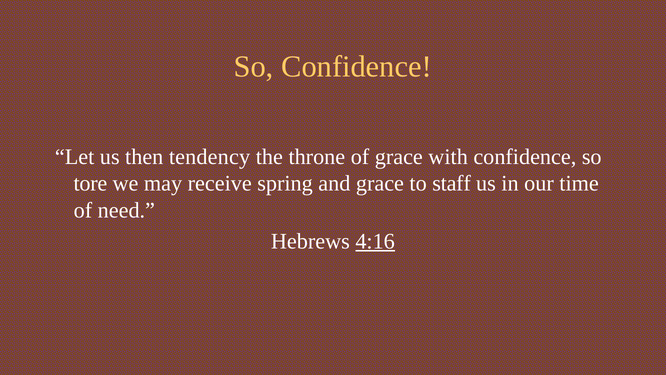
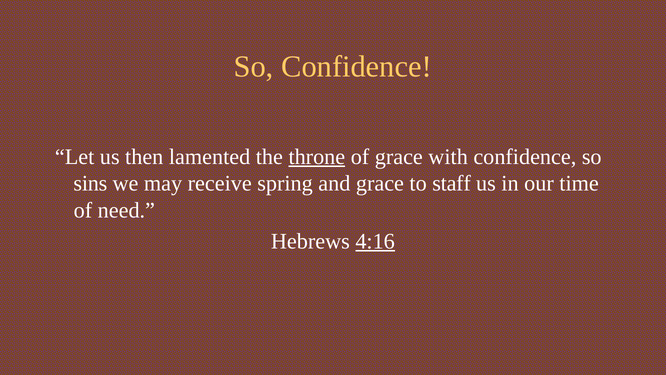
tendency: tendency -> lamented
throne underline: none -> present
tore: tore -> sins
